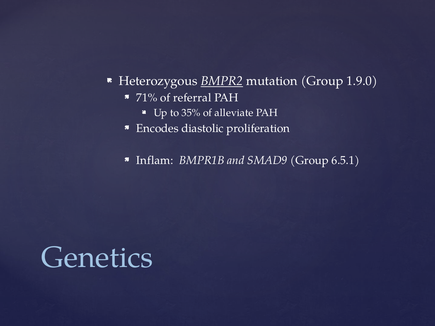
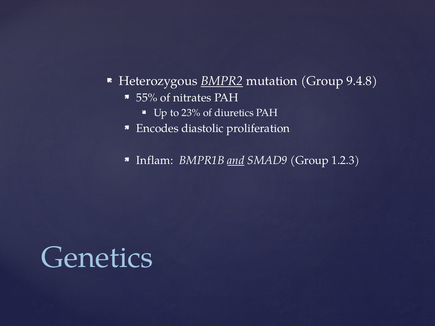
1.9.0: 1.9.0 -> 9.4.8
71%: 71% -> 55%
referral: referral -> nitrates
35%: 35% -> 23%
alleviate: alleviate -> diuretics
and underline: none -> present
6.5.1: 6.5.1 -> 1.2.3
